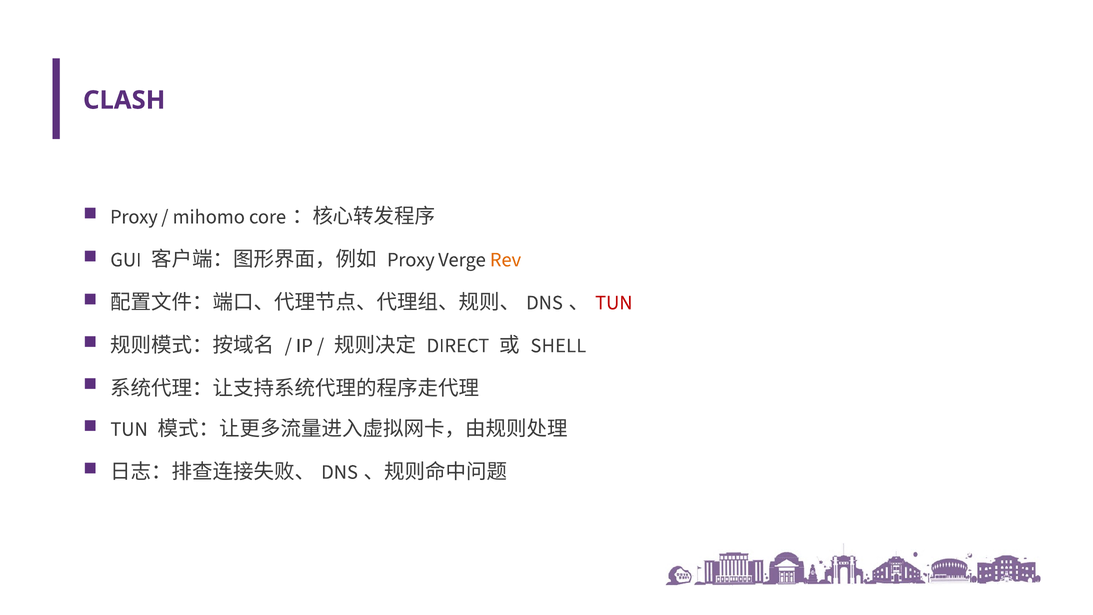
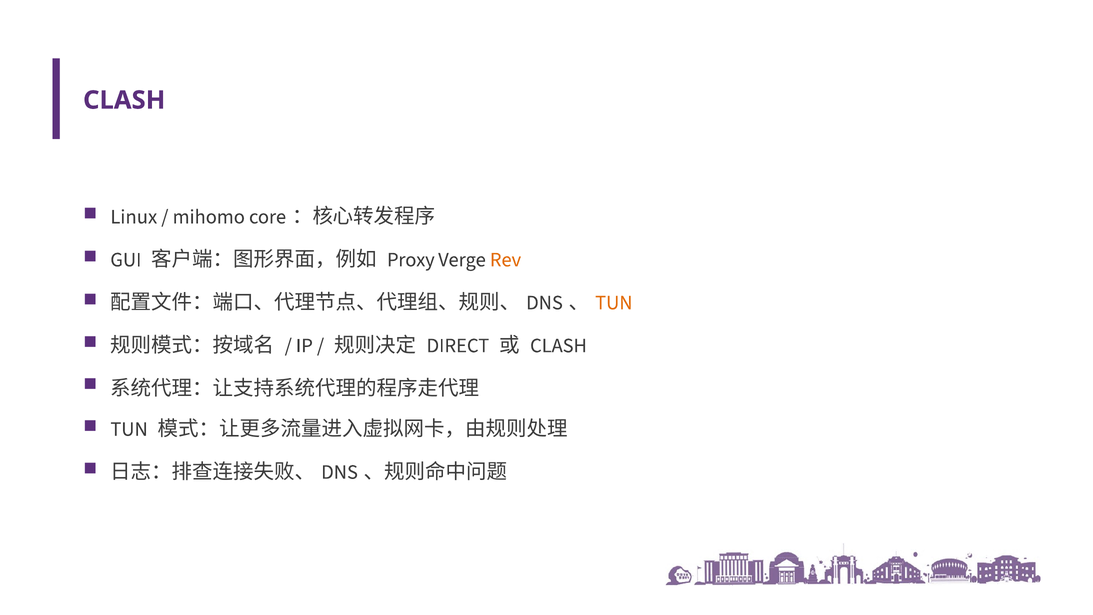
Proxy at (134, 217): Proxy -> Linux
TUN at (614, 302) colour: red -> orange
SHELL at (558, 345): SHELL -> CLASH
